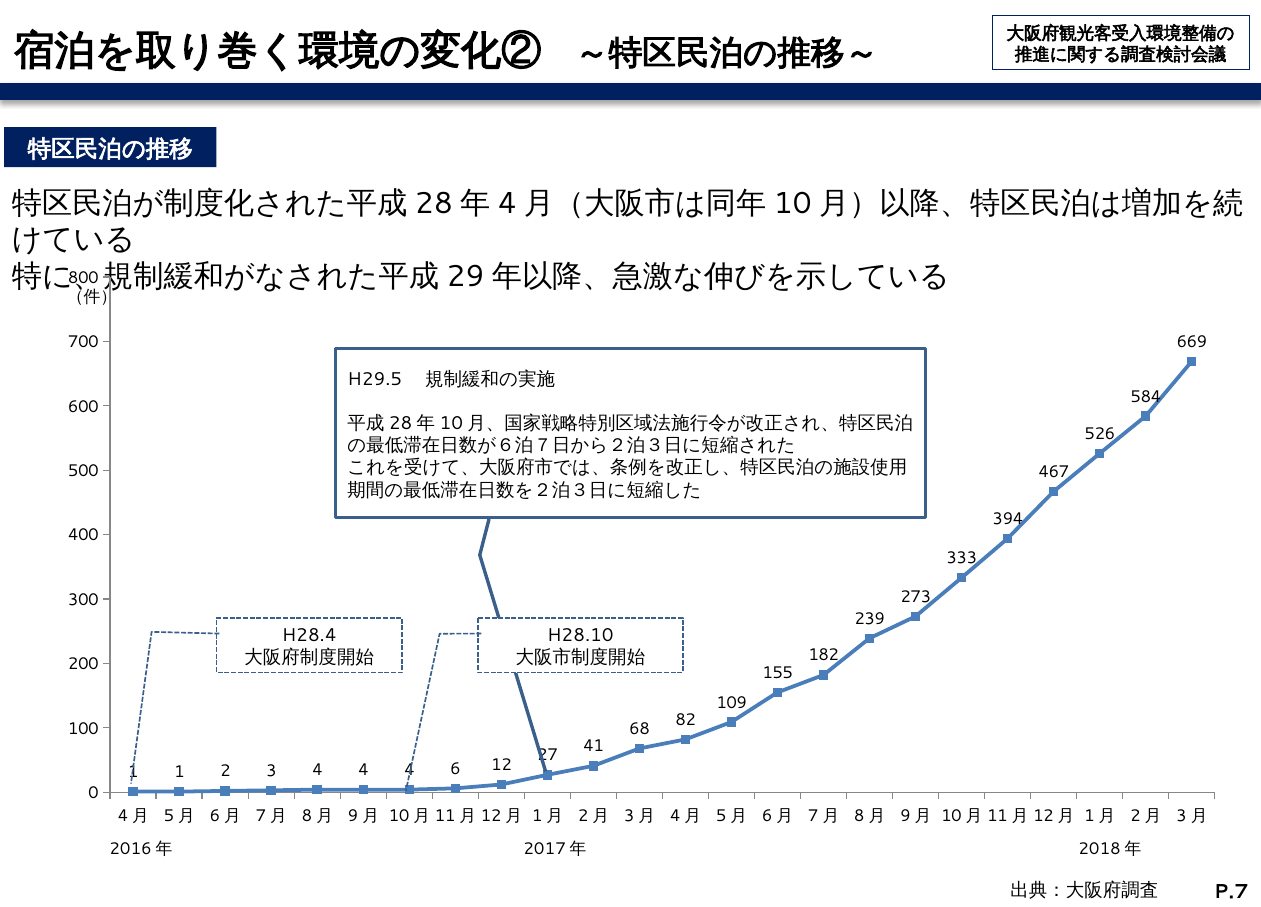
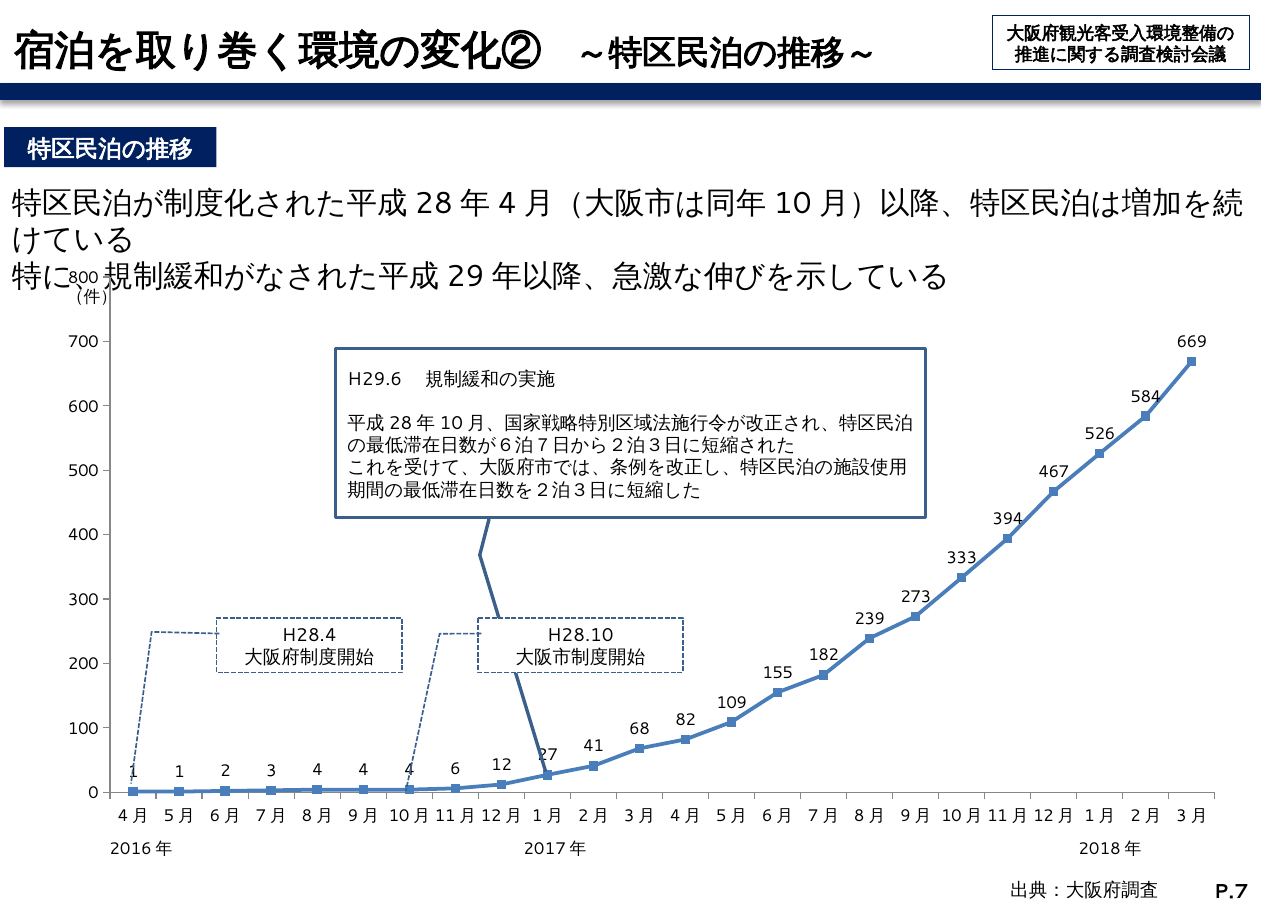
H29.5: H29.5 -> H29.6
